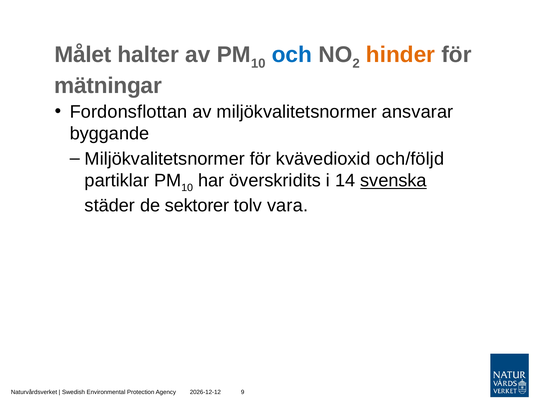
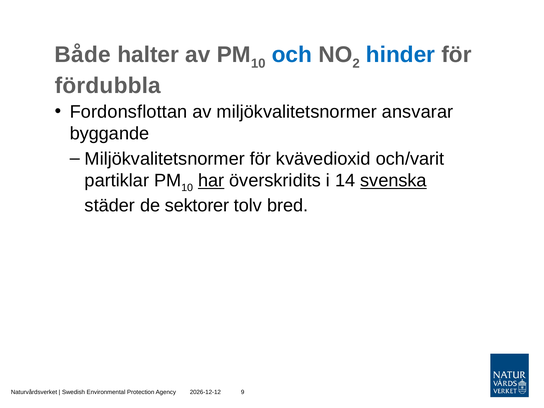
Målet: Målet -> Både
hinder colour: orange -> blue
mätningar: mätningar -> fördubbla
och/följd: och/följd -> och/varit
har underline: none -> present
vara: vara -> bred
